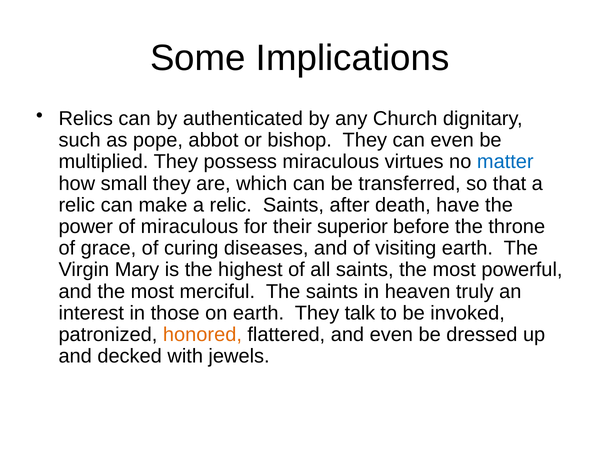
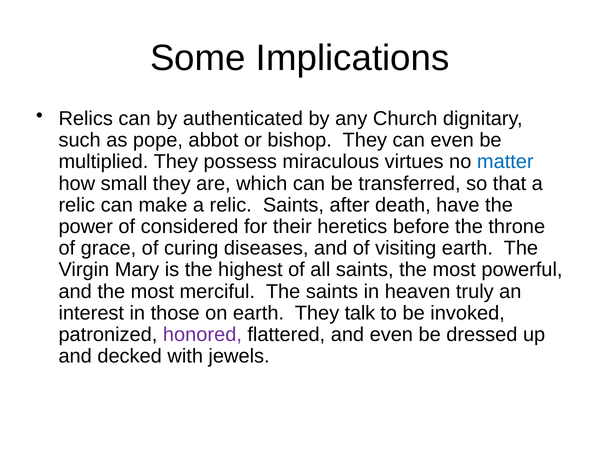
of miraculous: miraculous -> considered
superior: superior -> heretics
honored colour: orange -> purple
